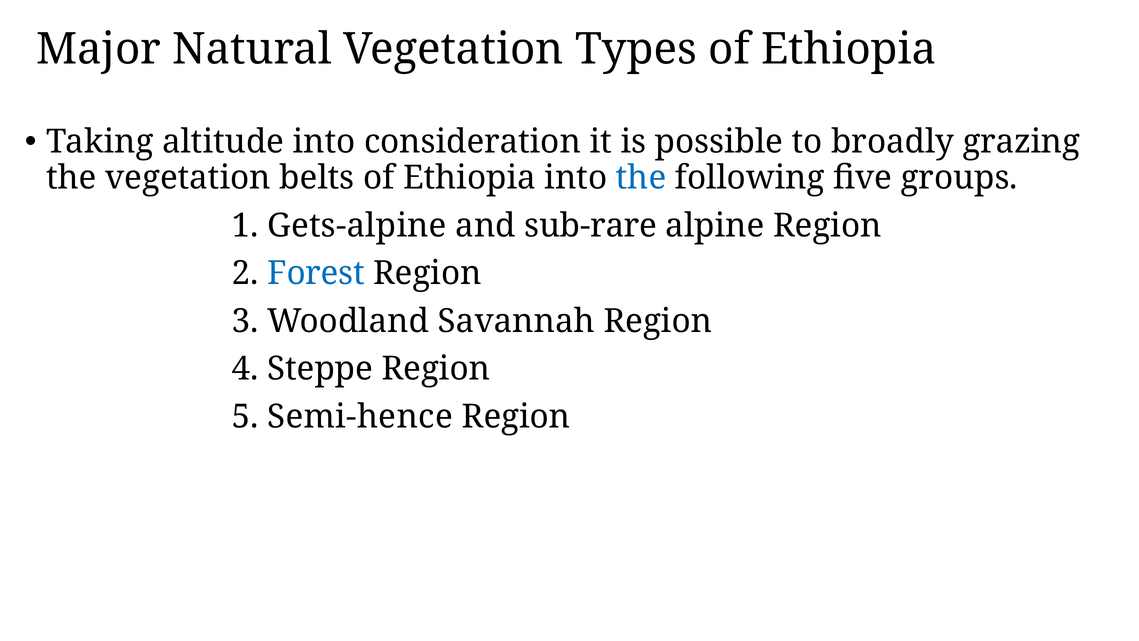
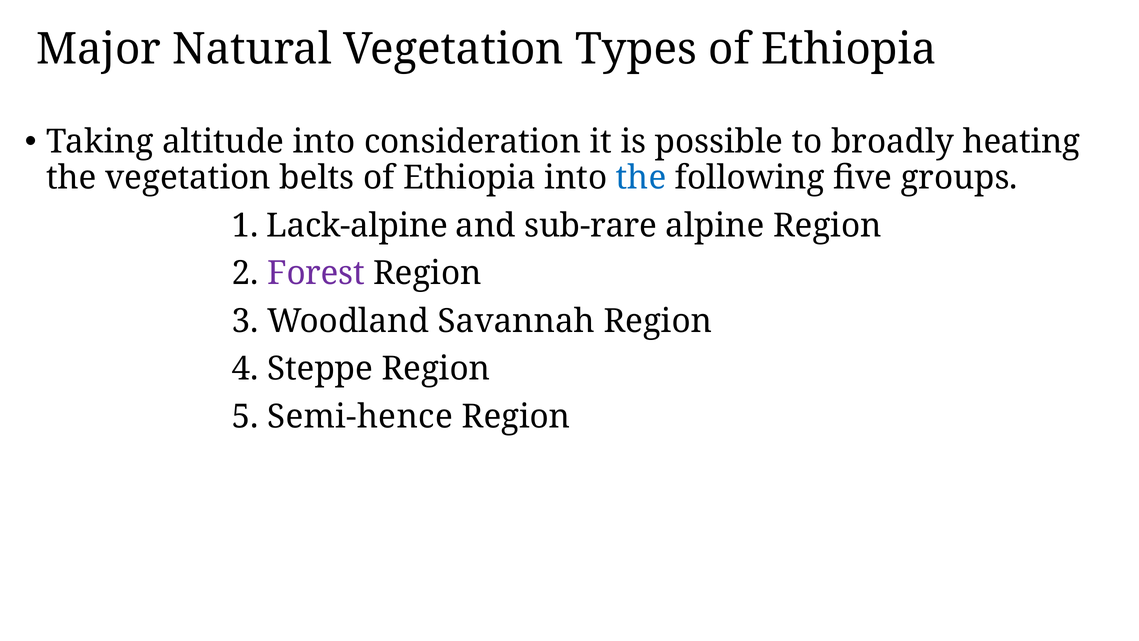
grazing: grazing -> heating
Gets-alpine: Gets-alpine -> Lack-alpine
Forest colour: blue -> purple
